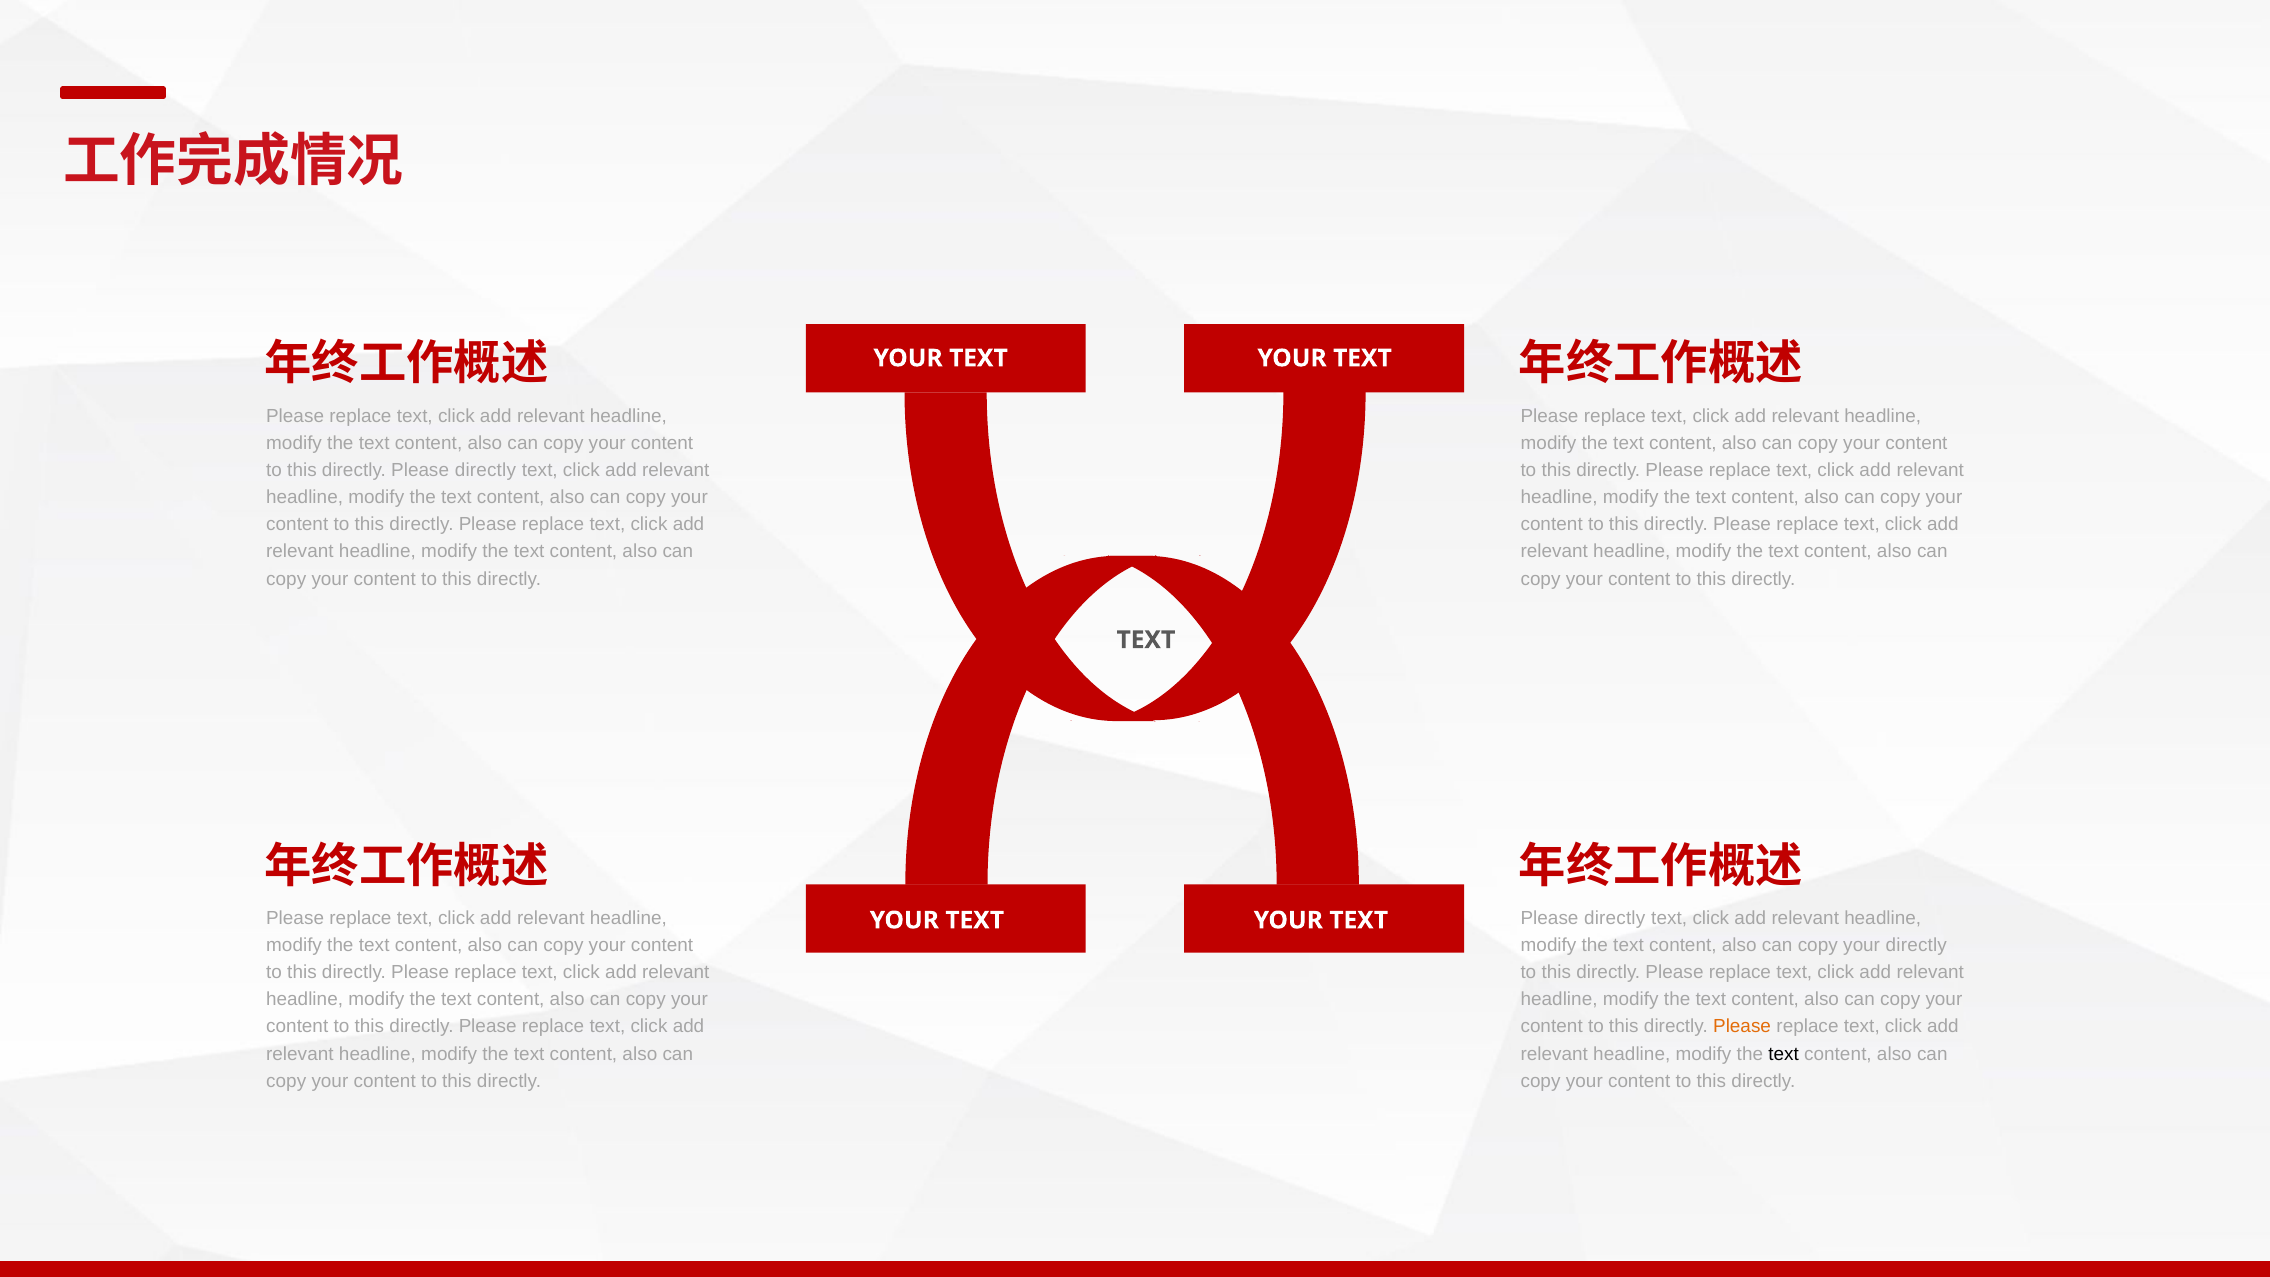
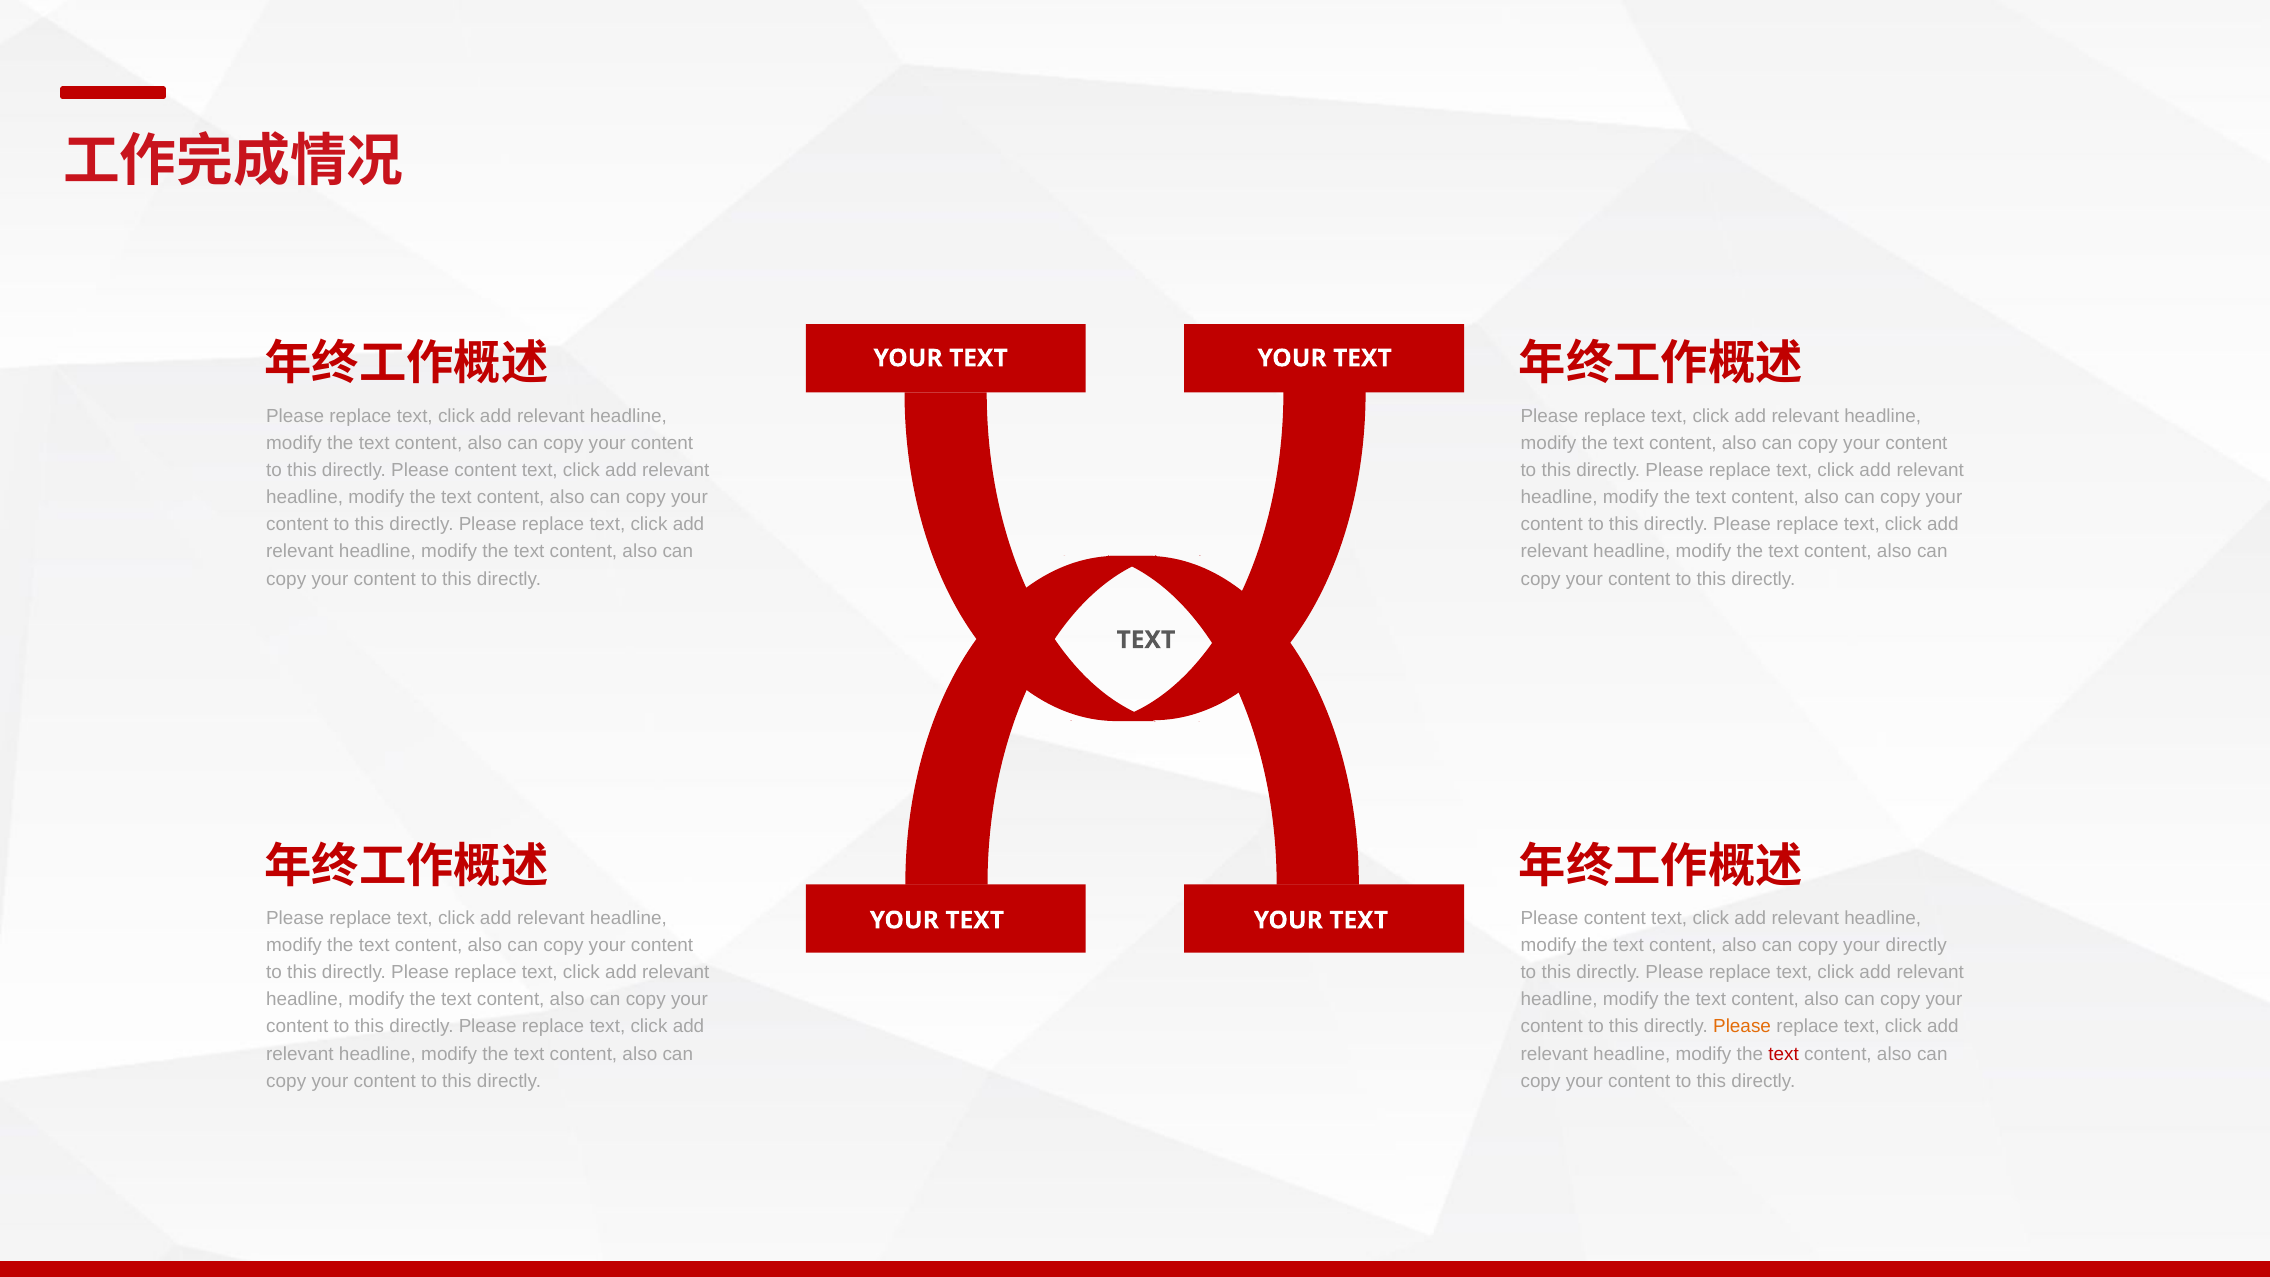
directly Please directly: directly -> content
directly at (1615, 918): directly -> content
text at (1784, 1054) colour: black -> red
